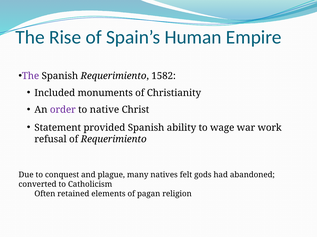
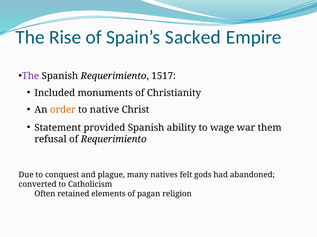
Human: Human -> Sacked
1582: 1582 -> 1517
order colour: purple -> orange
work: work -> them
